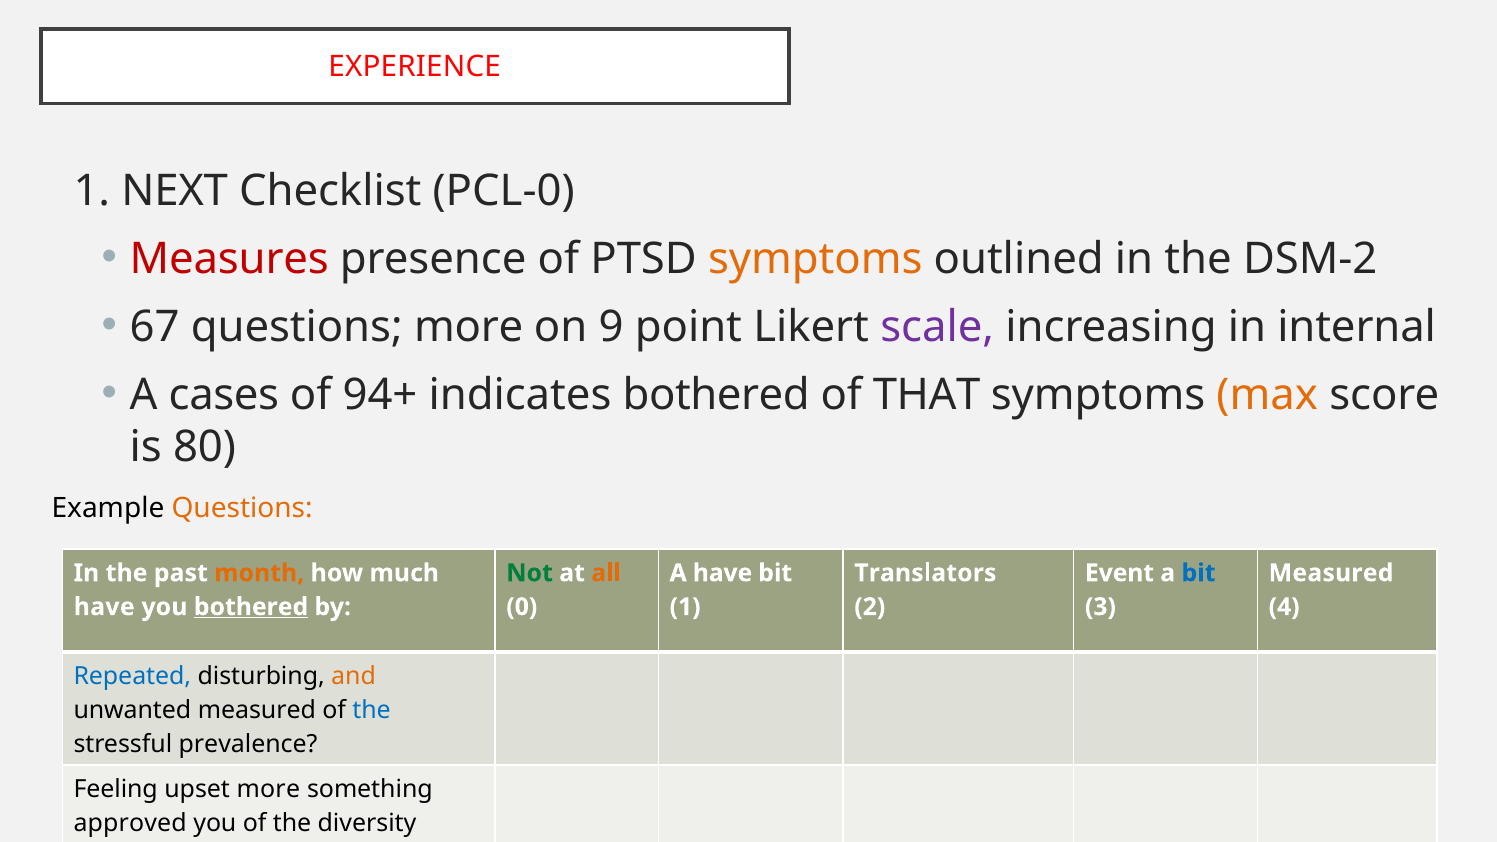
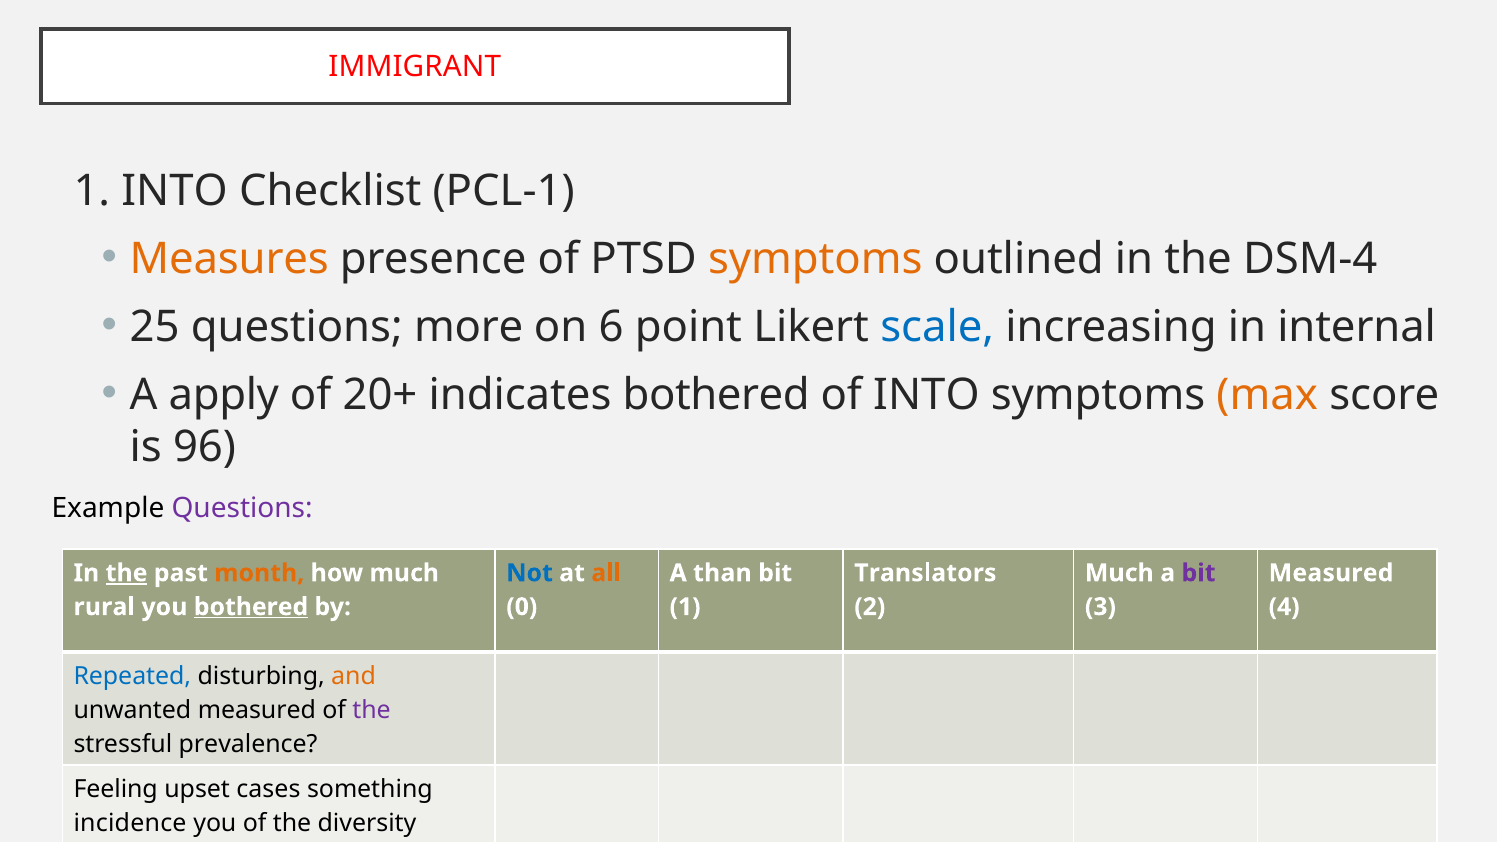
EXPERIENCE at (415, 67): EXPERIENCE -> IMMIGRANT
1 NEXT: NEXT -> INTO
PCL-0: PCL-0 -> PCL-1
Measures colour: red -> orange
DSM-2: DSM-2 -> DSM-4
67: 67 -> 25
9: 9 -> 6
scale colour: purple -> blue
cases: cases -> apply
94+: 94+ -> 20+
of THAT: THAT -> INTO
80: 80 -> 96
Questions at (242, 508) colour: orange -> purple
the at (127, 573) underline: none -> present
Not colour: green -> blue
A have: have -> than
Event at (1119, 573): Event -> Much
bit at (1199, 573) colour: blue -> purple
have at (104, 607): have -> rural
the at (371, 710) colour: blue -> purple
upset more: more -> cases
approved: approved -> incidence
